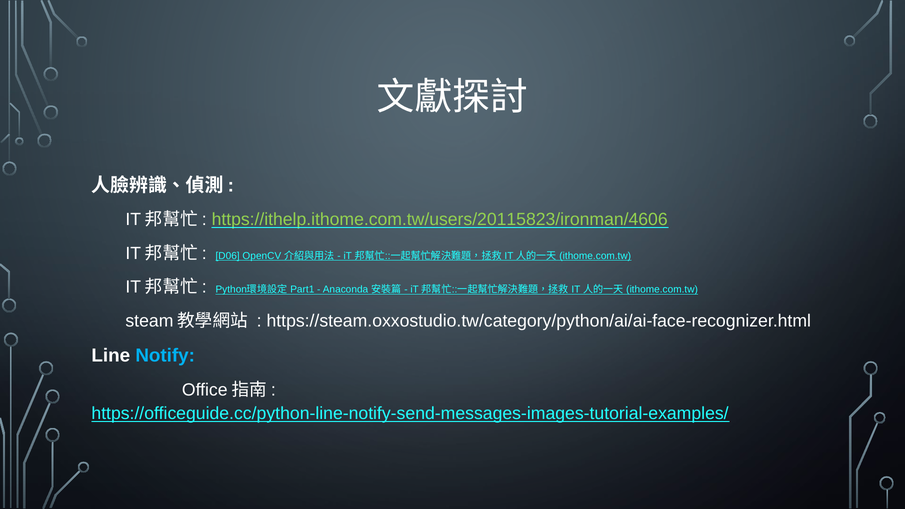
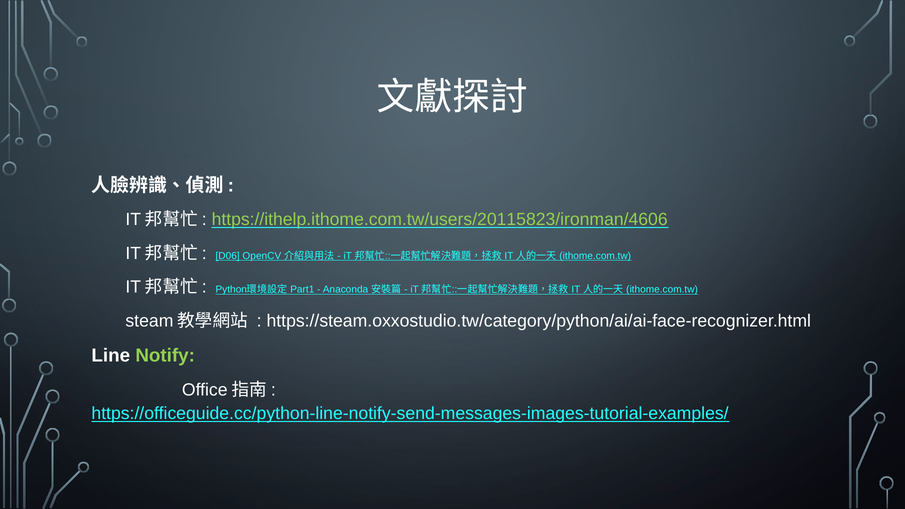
Notify colour: light blue -> light green
